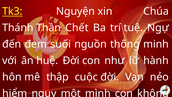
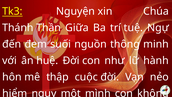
Chết: Chết -> Giữa
